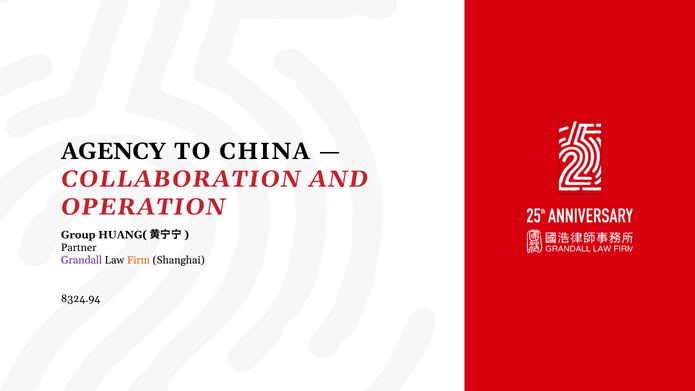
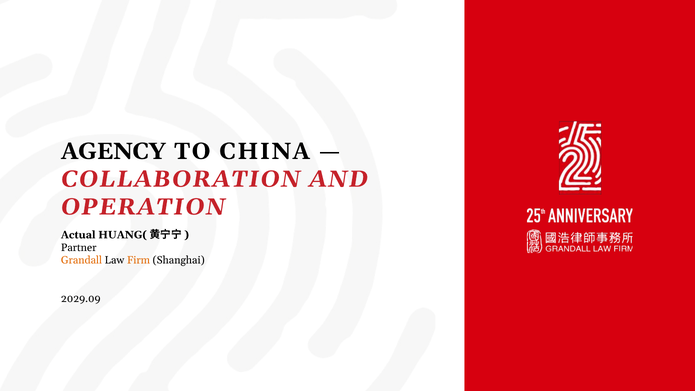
Group: Group -> Actual
Grandall colour: purple -> orange
8324.94: 8324.94 -> 2029.09
